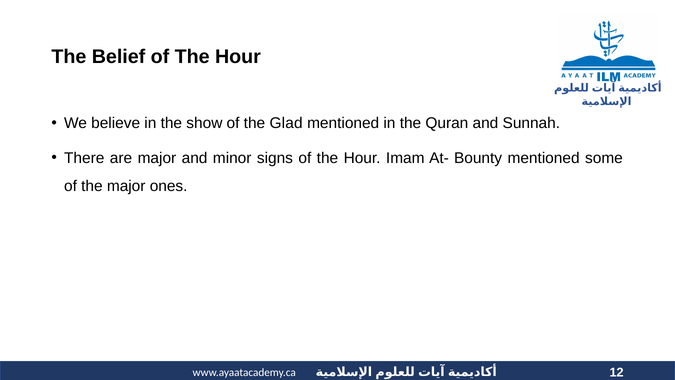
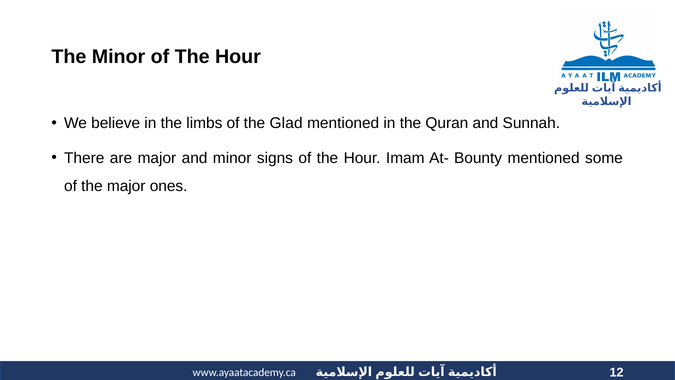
The Belief: Belief -> Minor
show: show -> limbs
